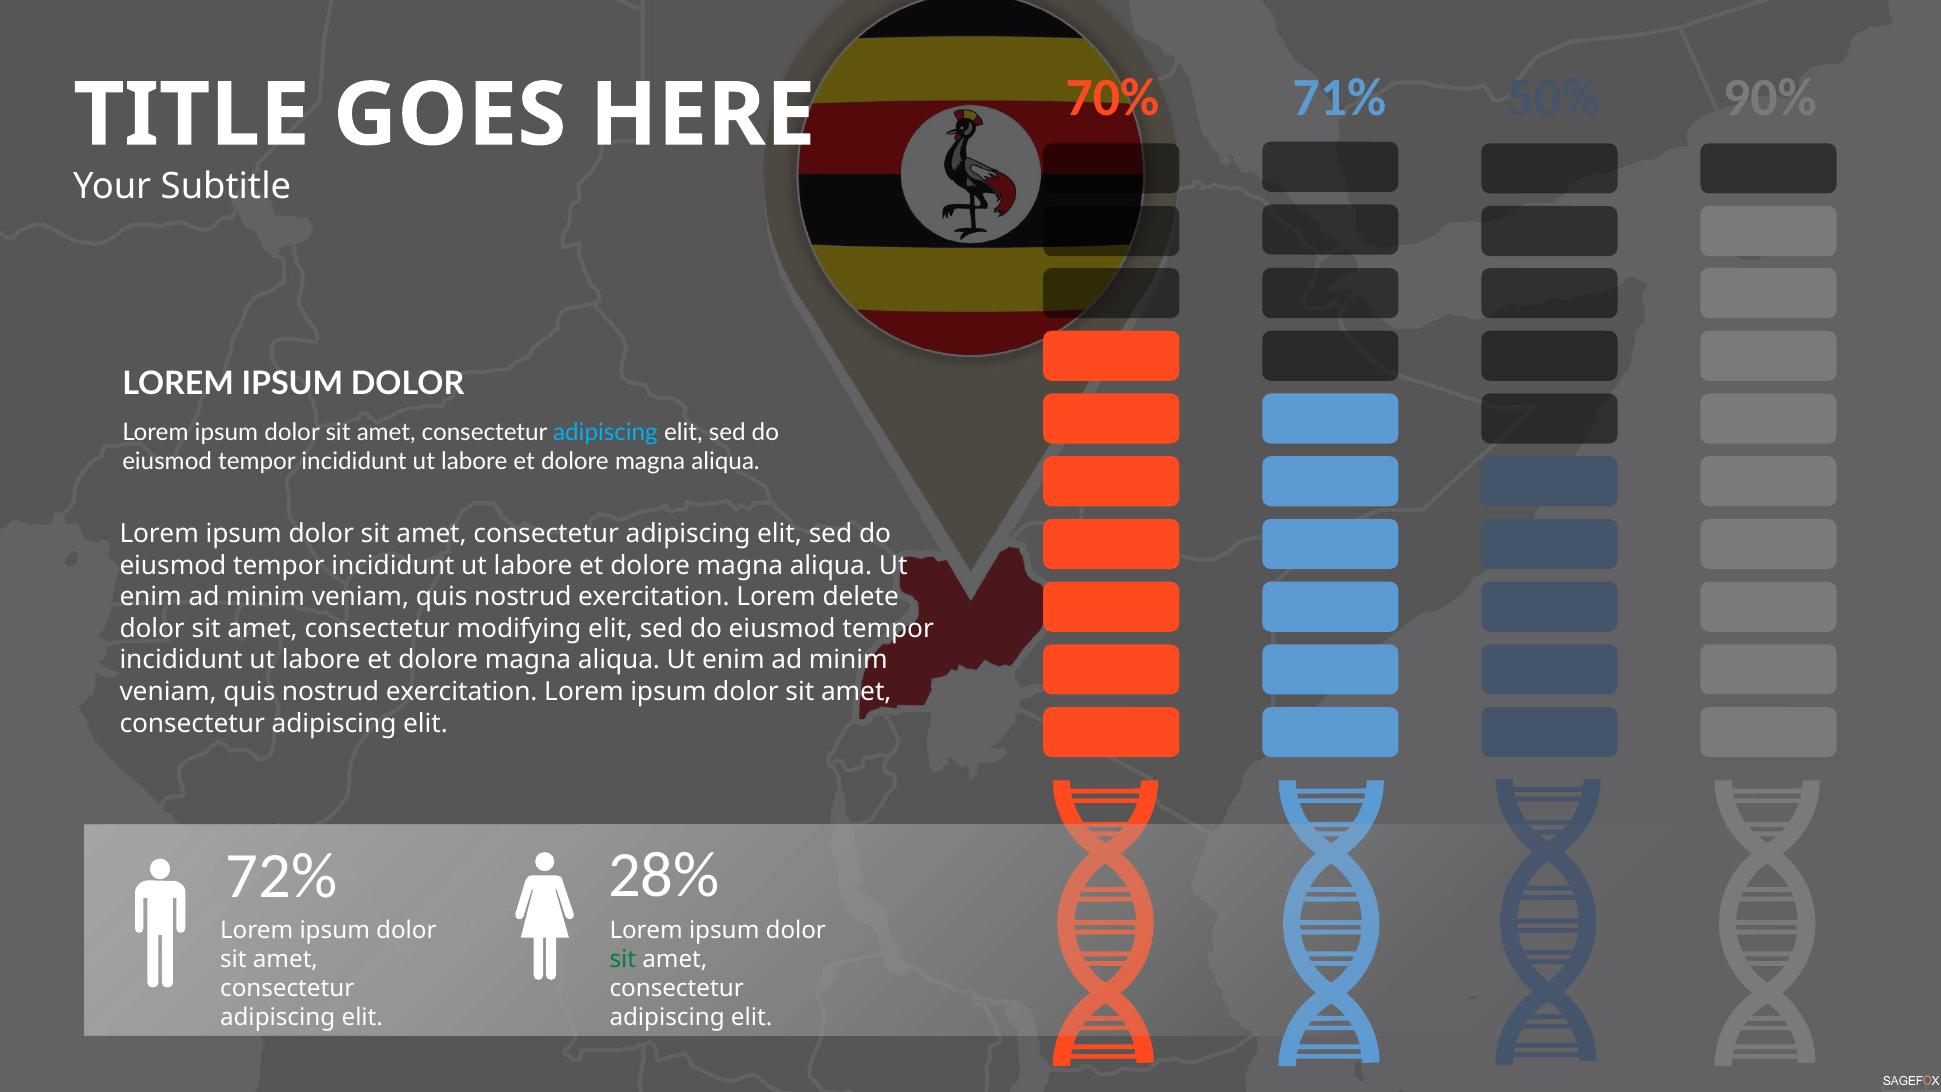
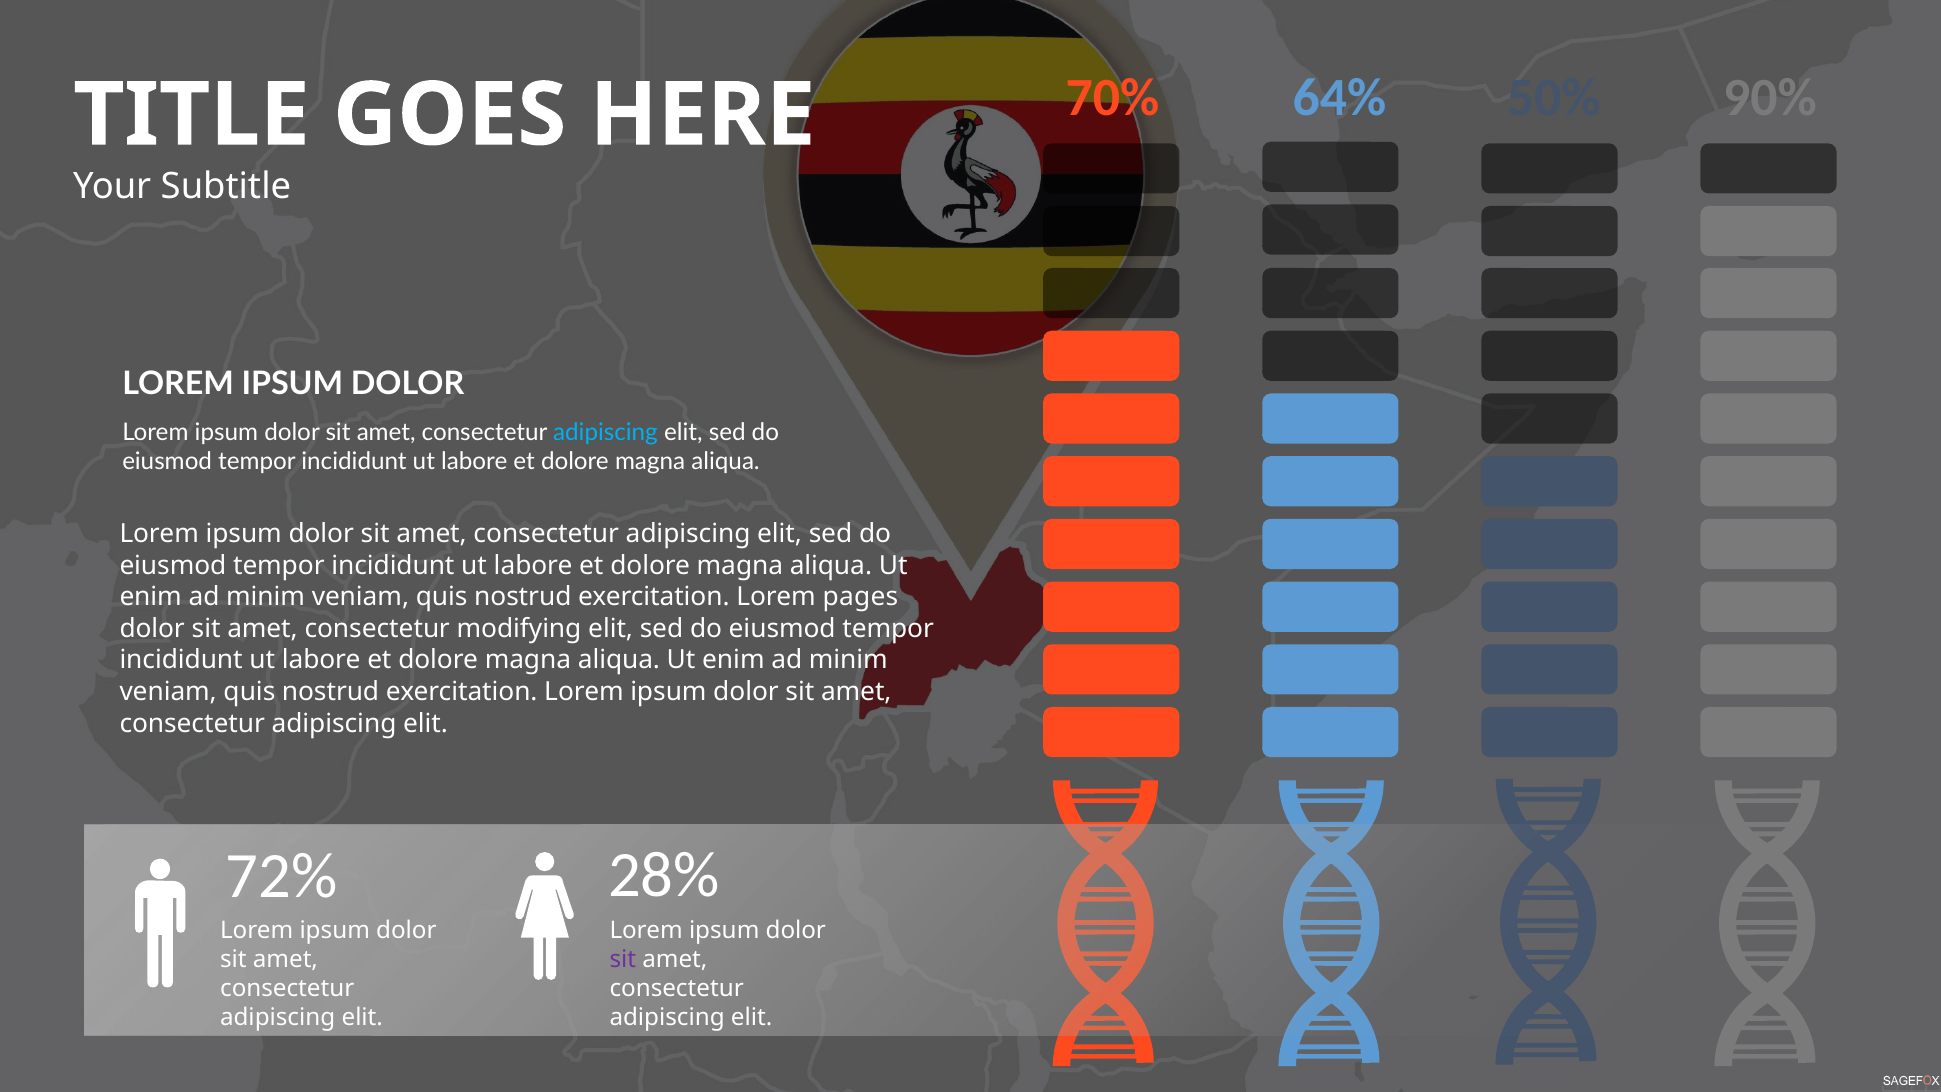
71%: 71% -> 64%
delete: delete -> pages
sit at (623, 959) colour: green -> purple
